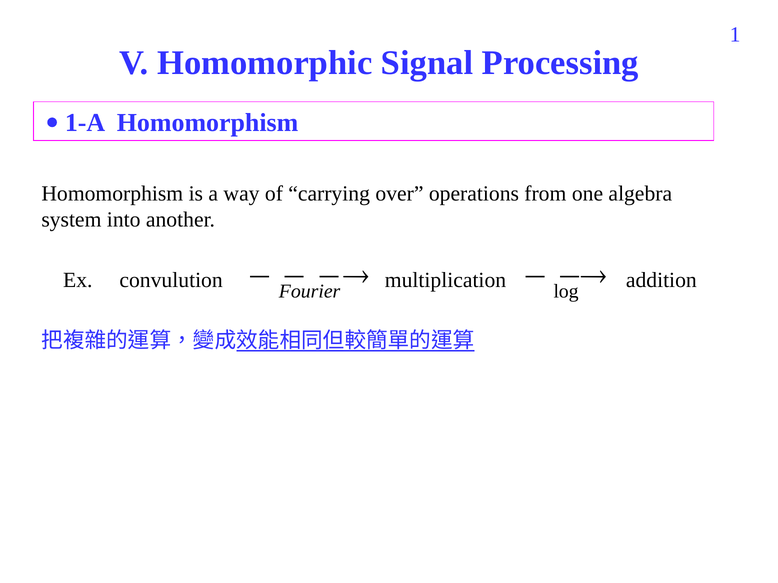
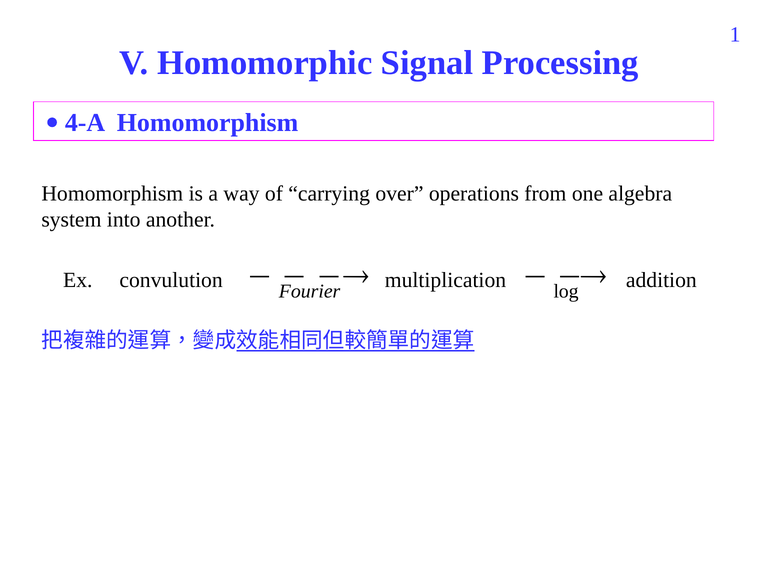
1-A: 1-A -> 4-A
